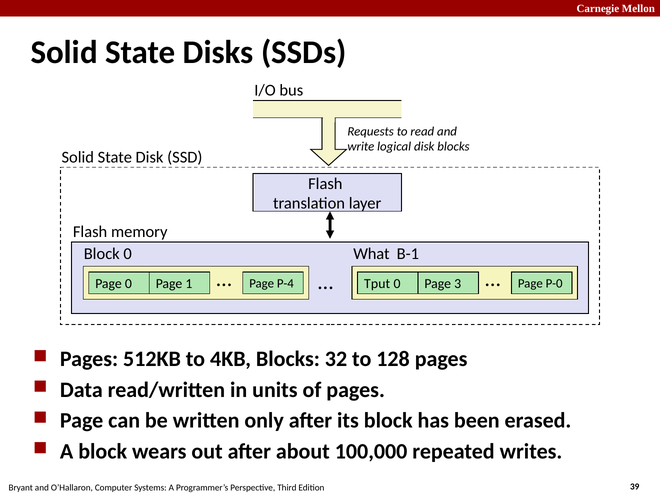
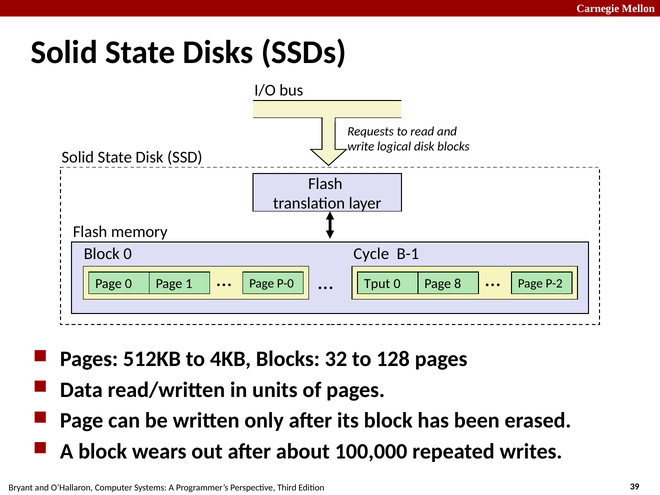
What: What -> Cycle
3: 3 -> 8
P-0: P-0 -> P-2
P-4: P-4 -> P-0
